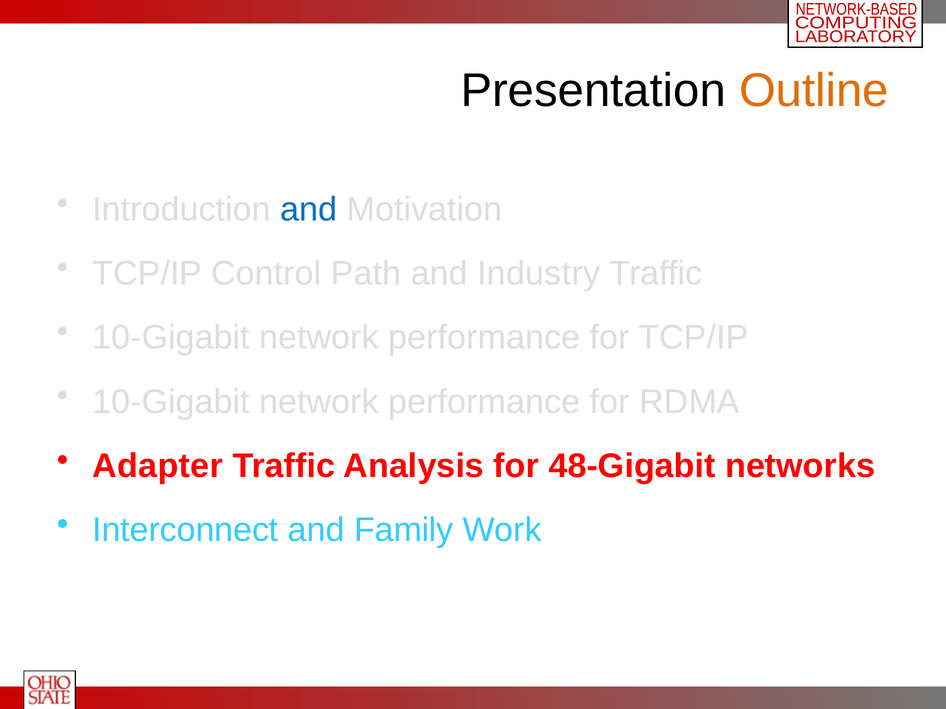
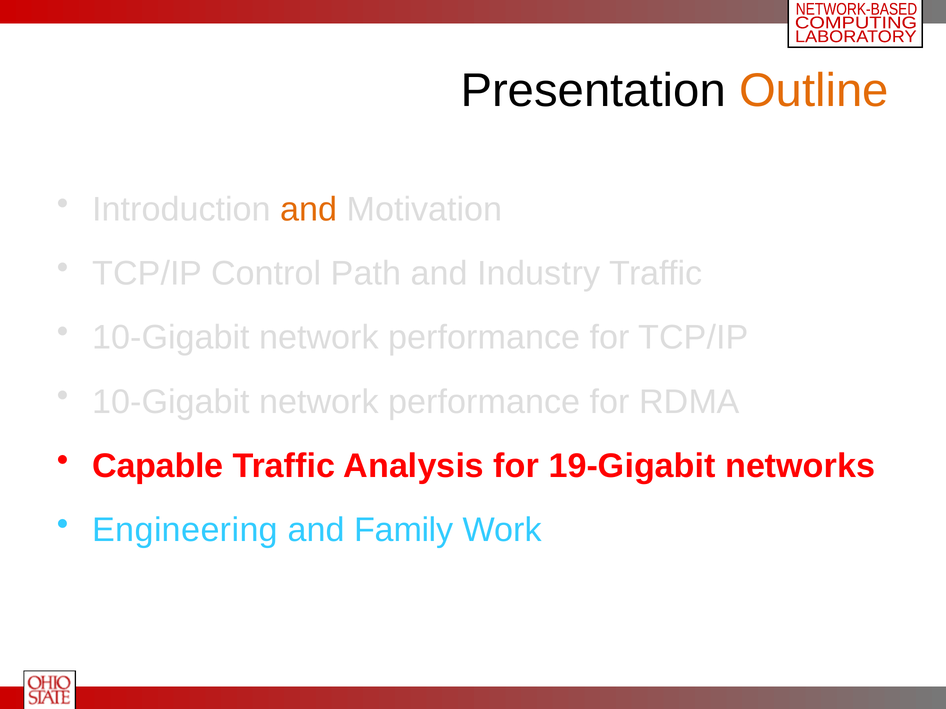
and at (309, 210) colour: blue -> orange
Adapter: Adapter -> Capable
48-Gigabit: 48-Gigabit -> 19-Gigabit
Interconnect: Interconnect -> Engineering
